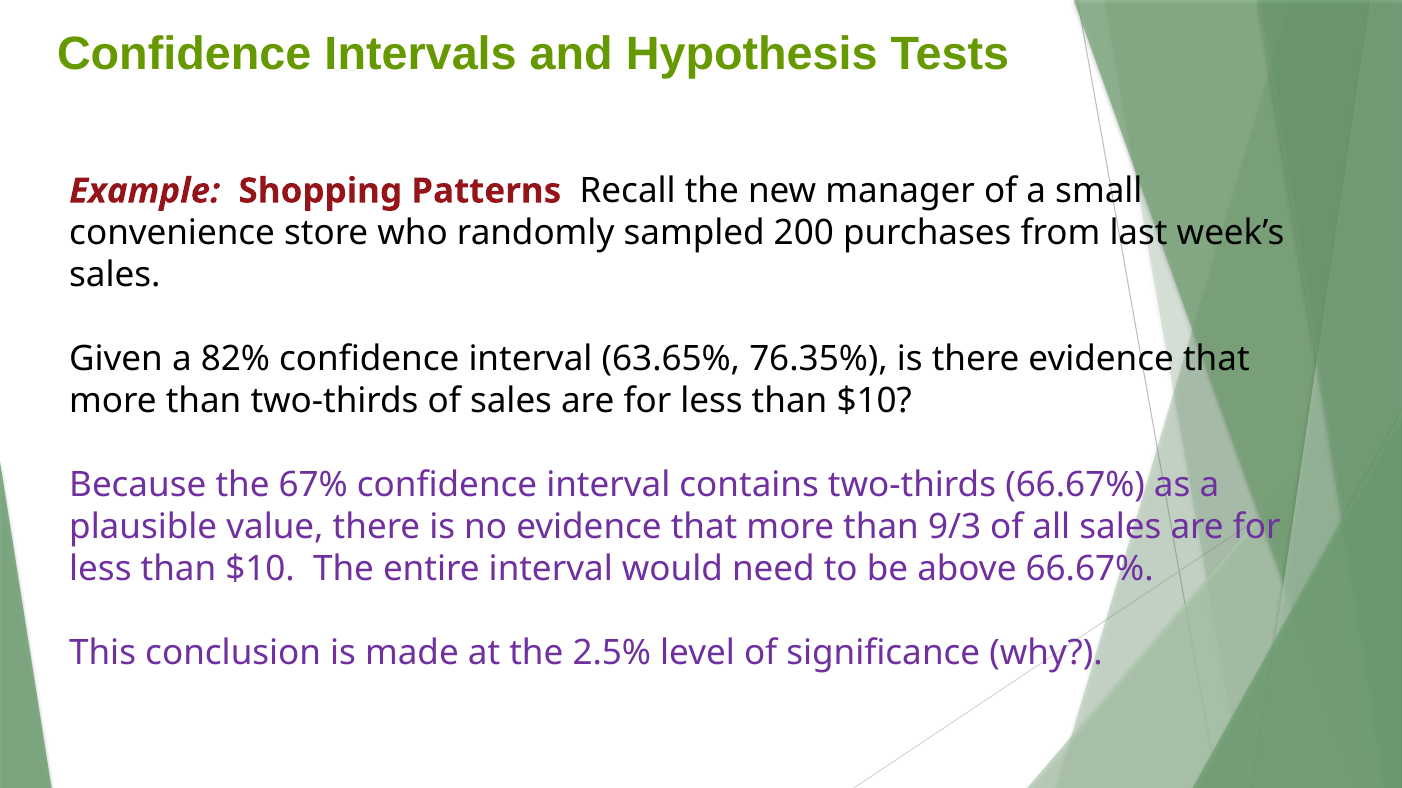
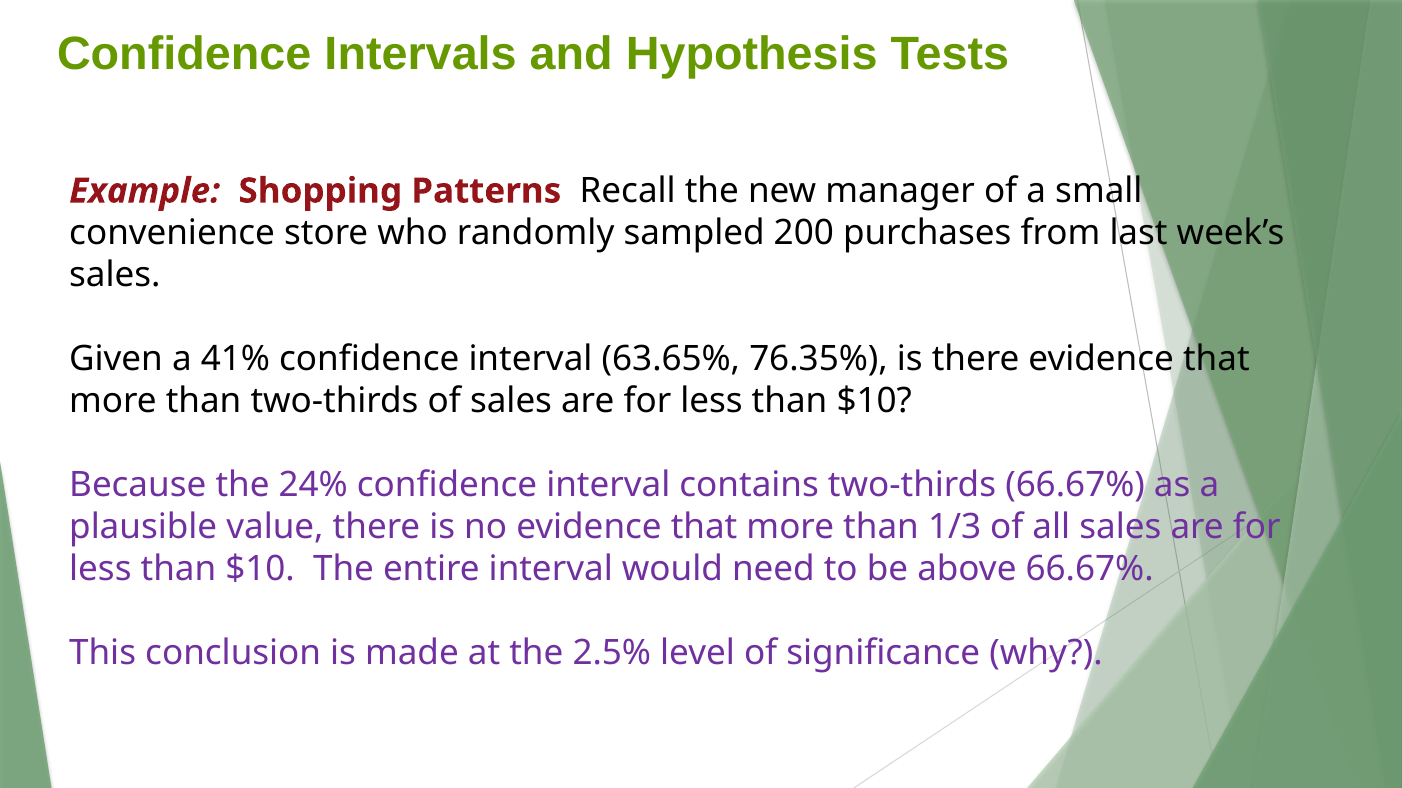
82%: 82% -> 41%
67%: 67% -> 24%
9/3: 9/3 -> 1/3
